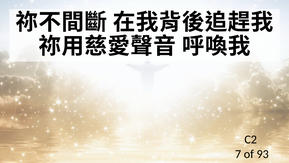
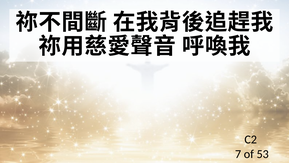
93: 93 -> 53
